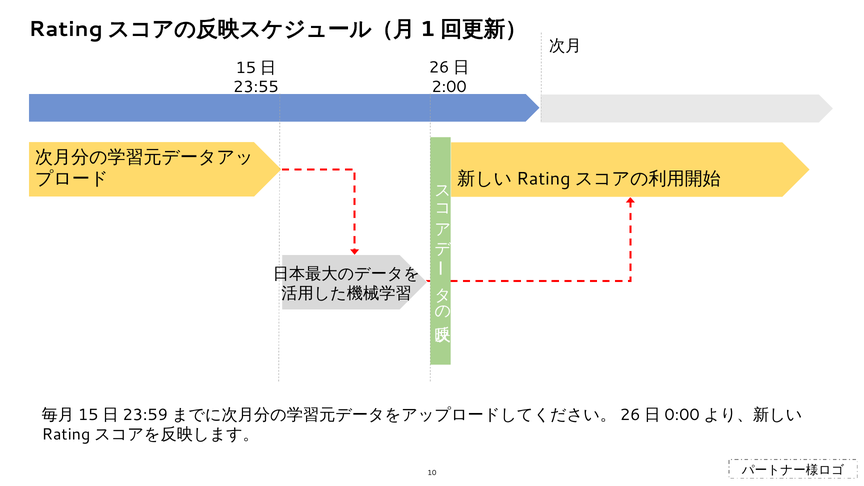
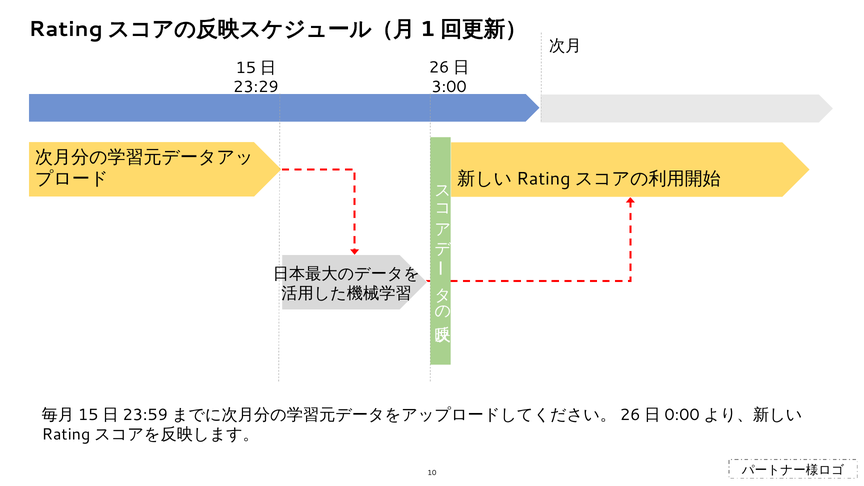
2:00: 2:00 -> 3:00
23:55: 23:55 -> 23:29
